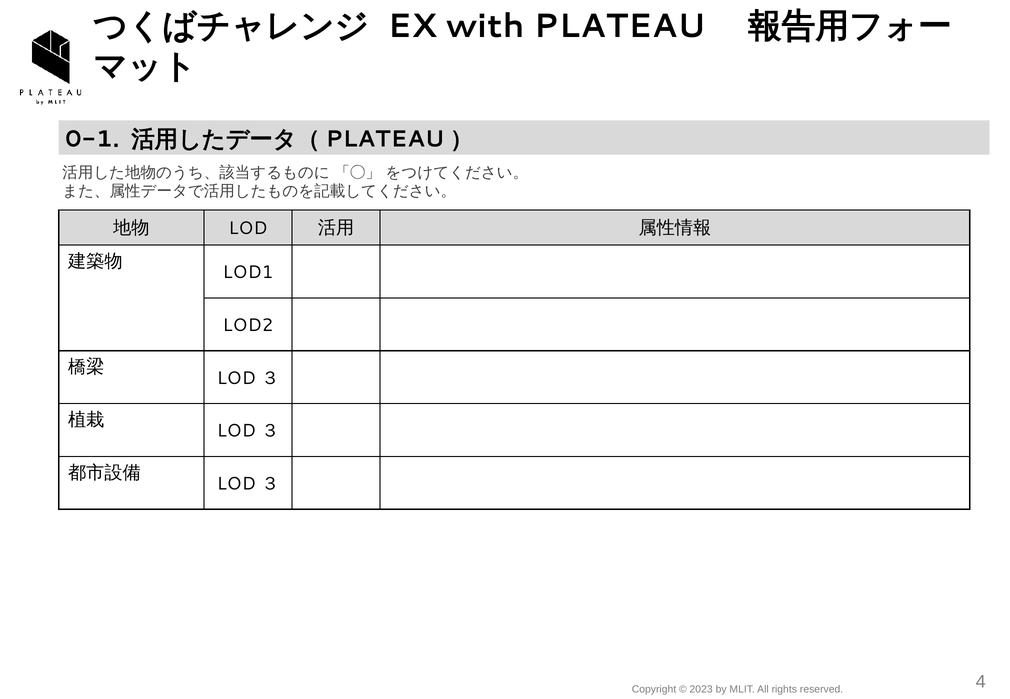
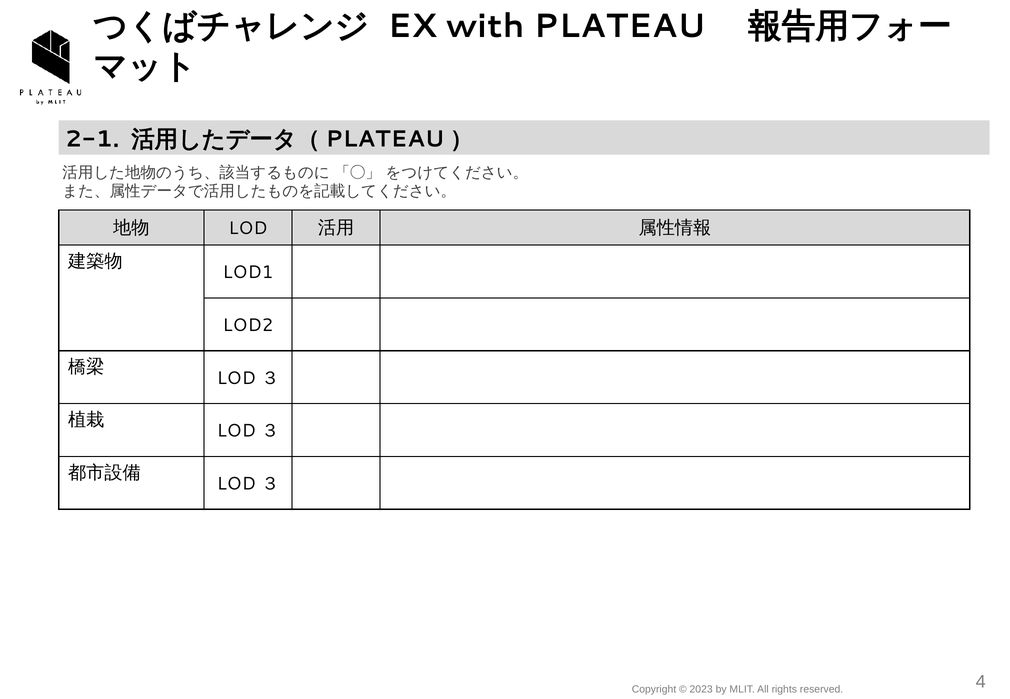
0-1: 0-1 -> 2-1
